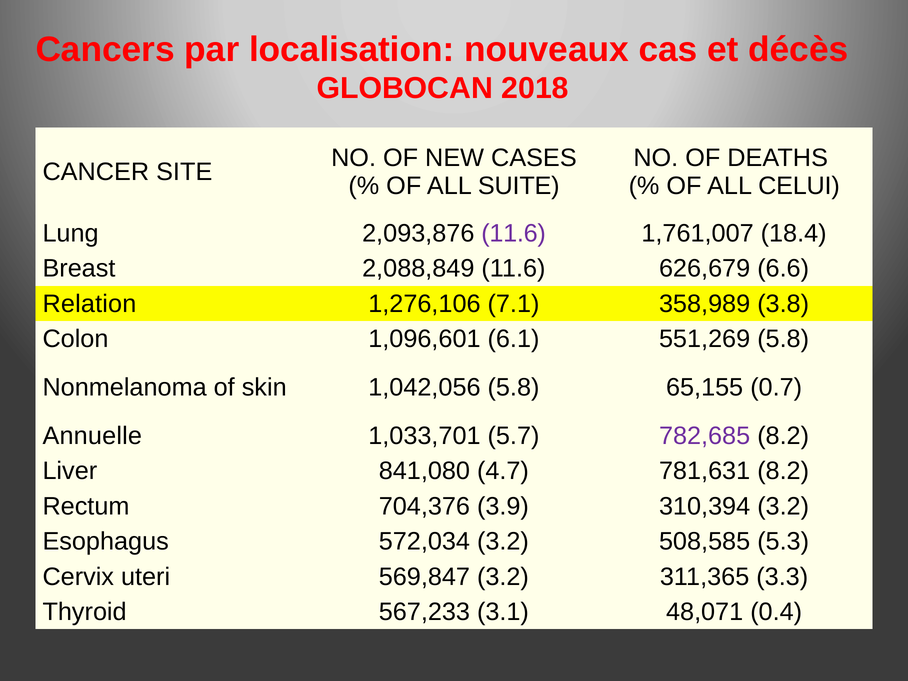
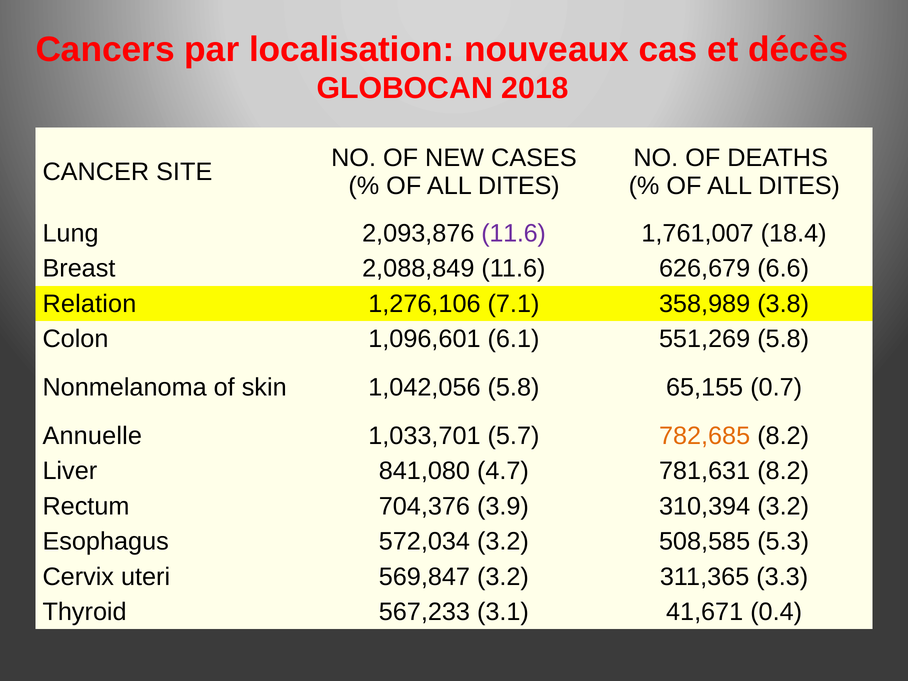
SUITE at (519, 186): SUITE -> DITES
CELUI at (799, 186): CELUI -> DITES
782,685 colour: purple -> orange
48,071: 48,071 -> 41,671
